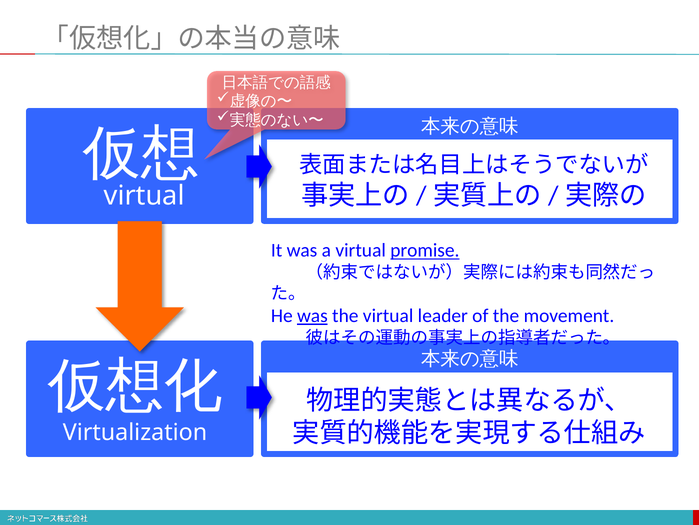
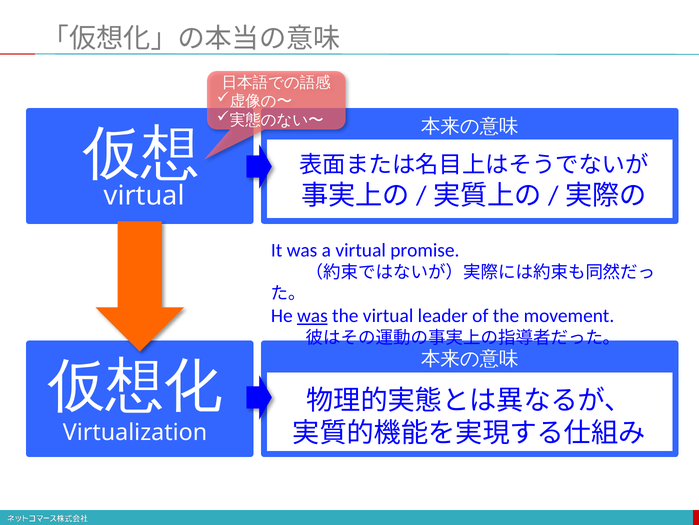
promise underline: present -> none
